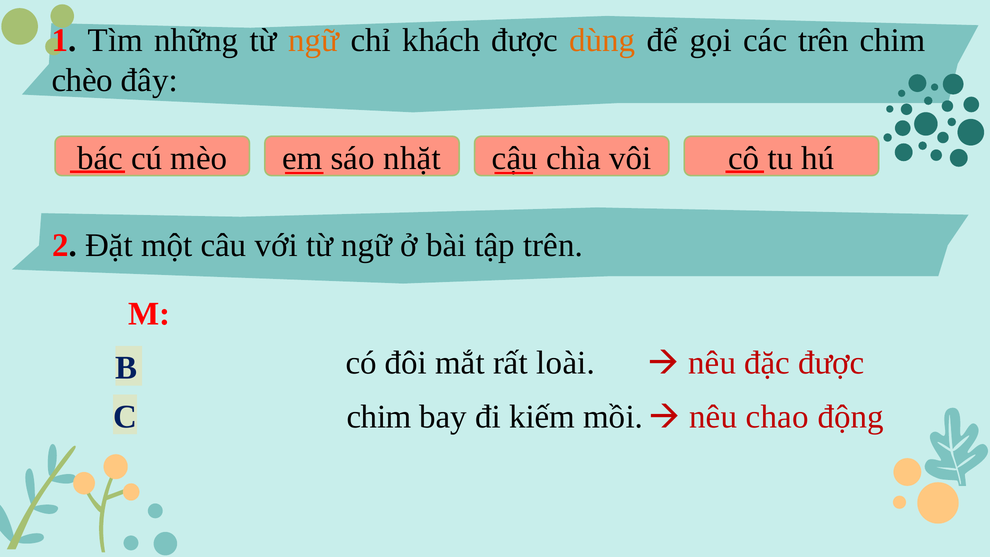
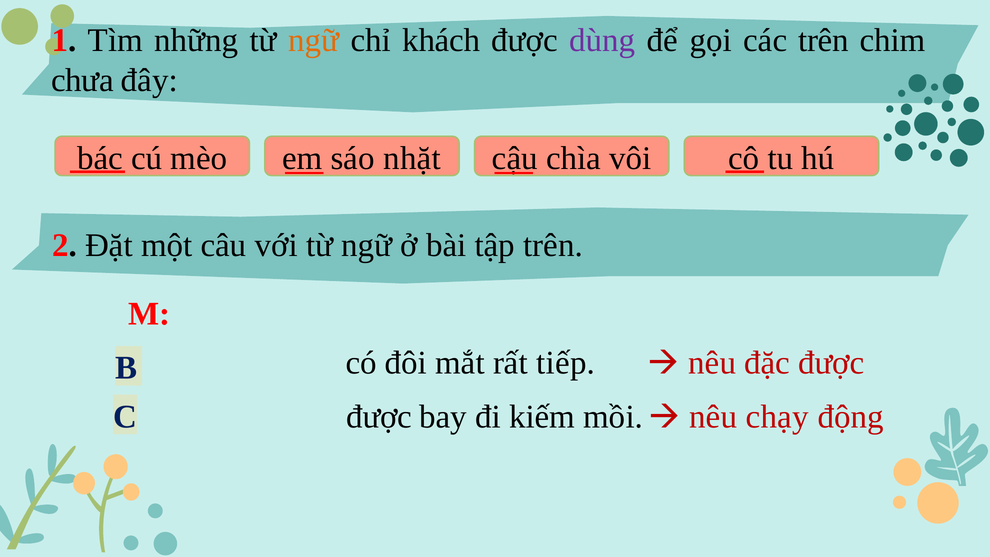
dùng colour: orange -> purple
chèo: chèo -> chưa
loài: loài -> tiếp
C chim: chim -> được
chao: chao -> chạy
